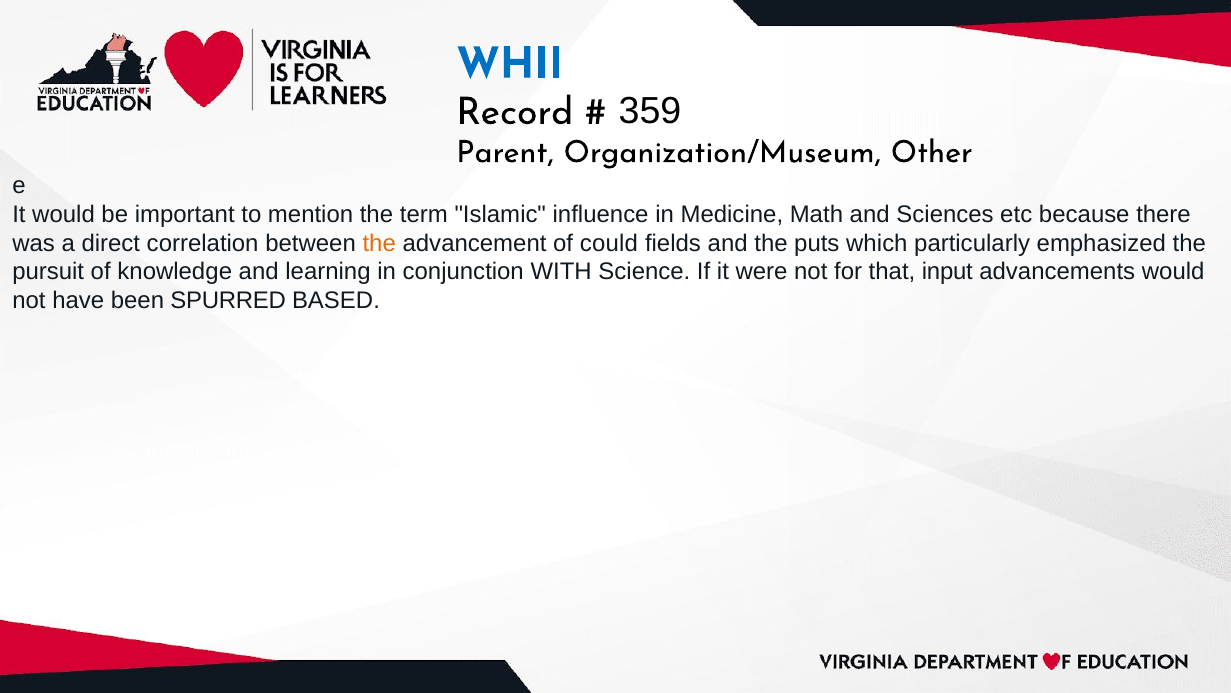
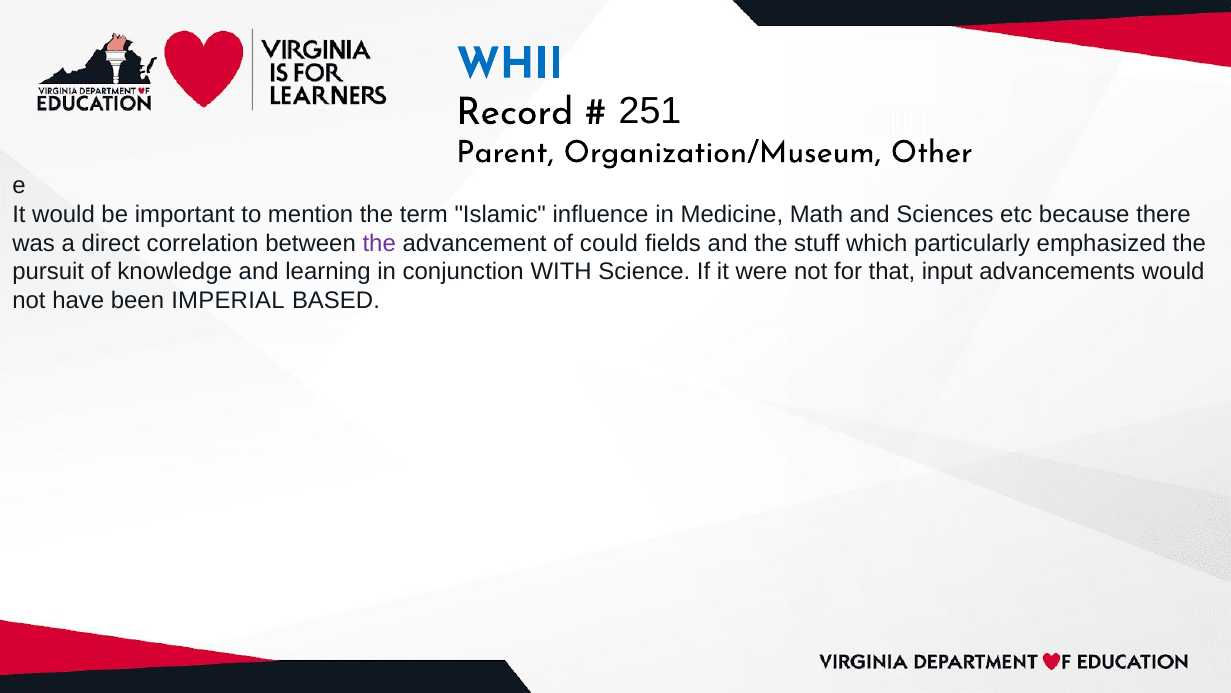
359: 359 -> 251
the at (379, 243) colour: orange -> purple
puts: puts -> stuff
SPURRED: SPURRED -> IMPERIAL
